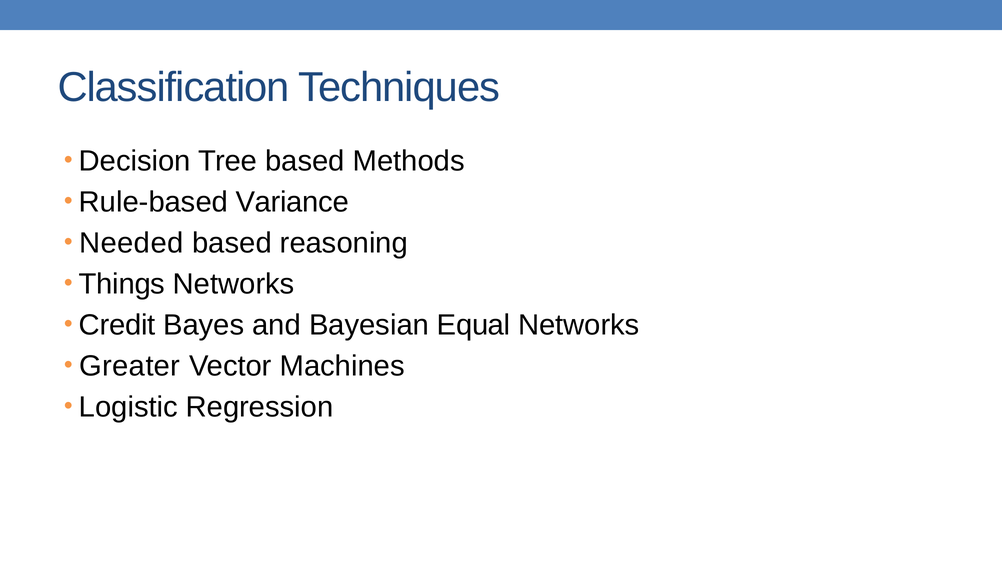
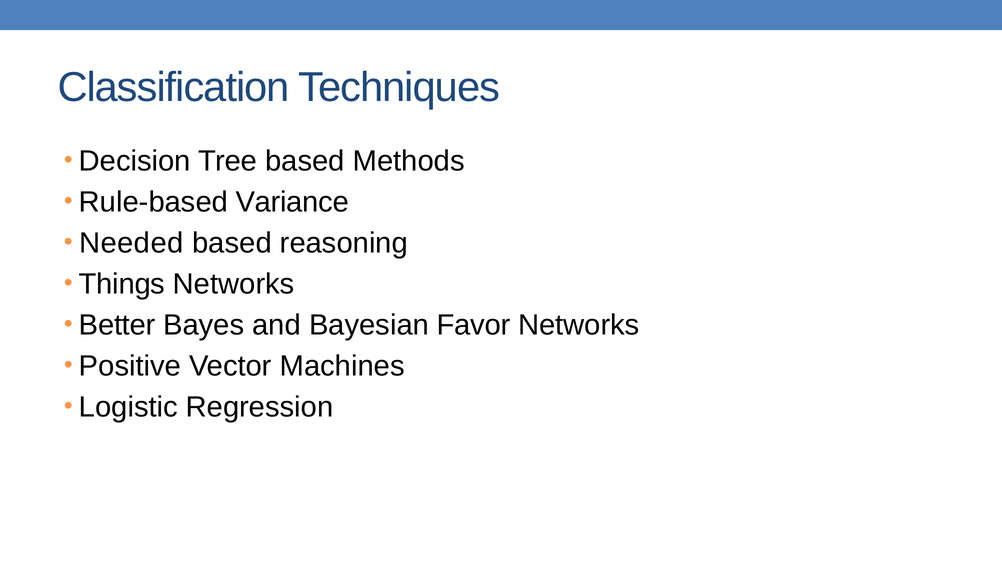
Credit: Credit -> Better
Equal: Equal -> Favor
Greater: Greater -> Positive
